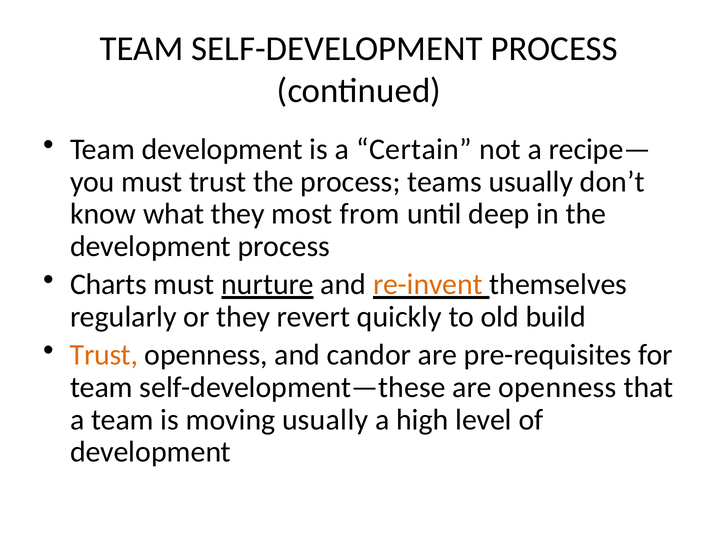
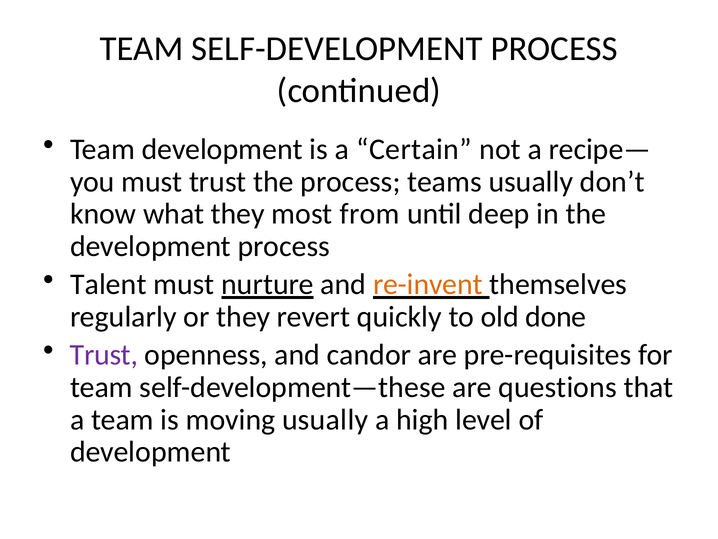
Charts: Charts -> Talent
build: build -> done
Trust at (104, 355) colour: orange -> purple
are openness: openness -> questions
